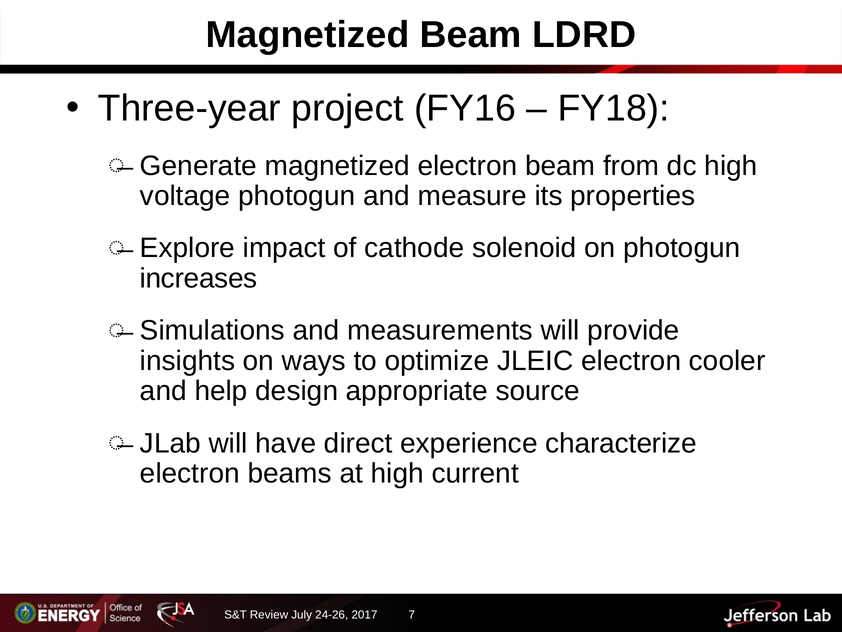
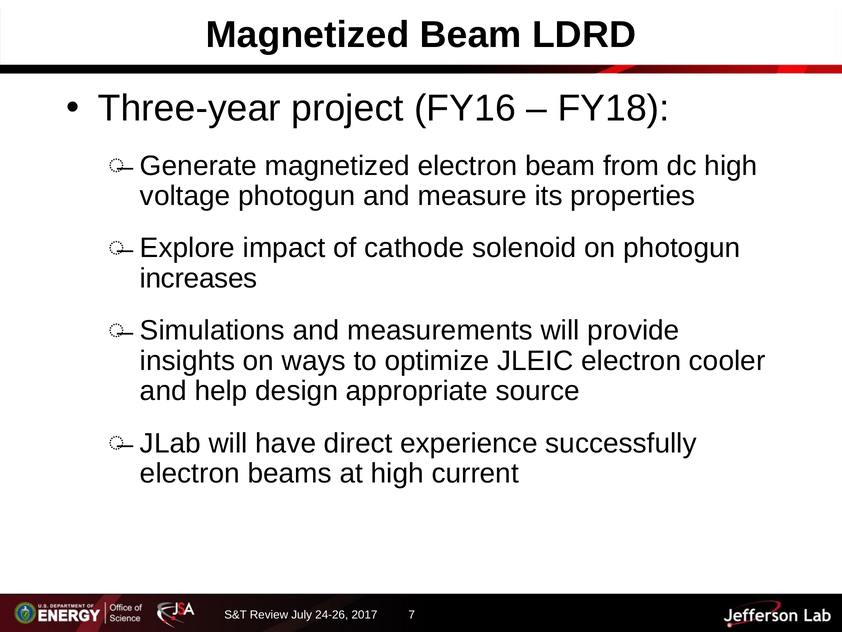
characterize: characterize -> successfully
